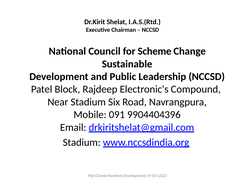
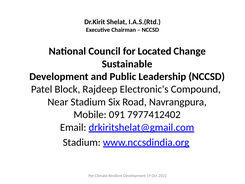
Scheme: Scheme -> Located
9904404396: 9904404396 -> 7977412402
